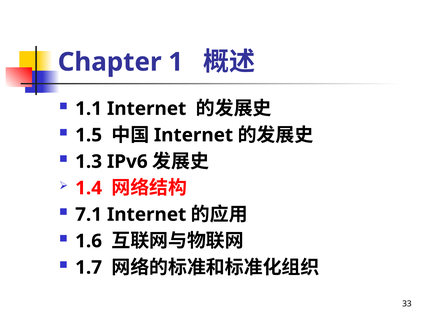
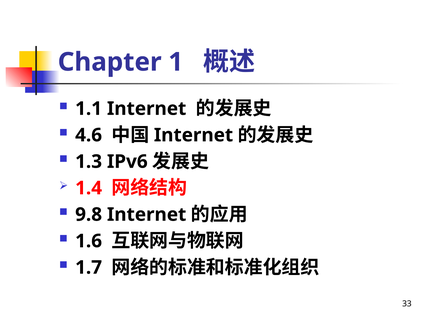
1.5: 1.5 -> 4.6
7.1: 7.1 -> 9.8
